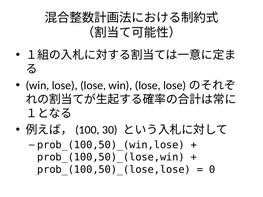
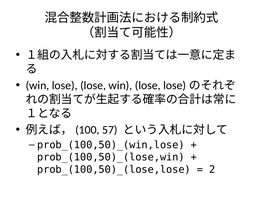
30: 30 -> 57
0: 0 -> 2
